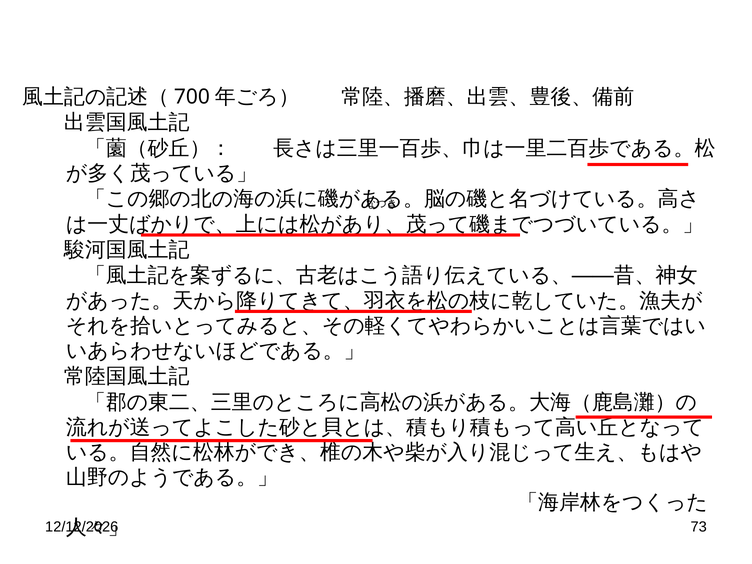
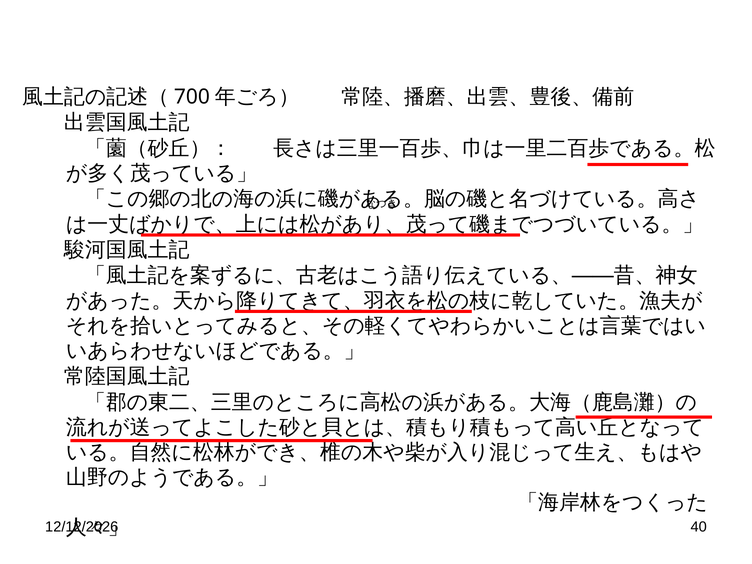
73: 73 -> 40
